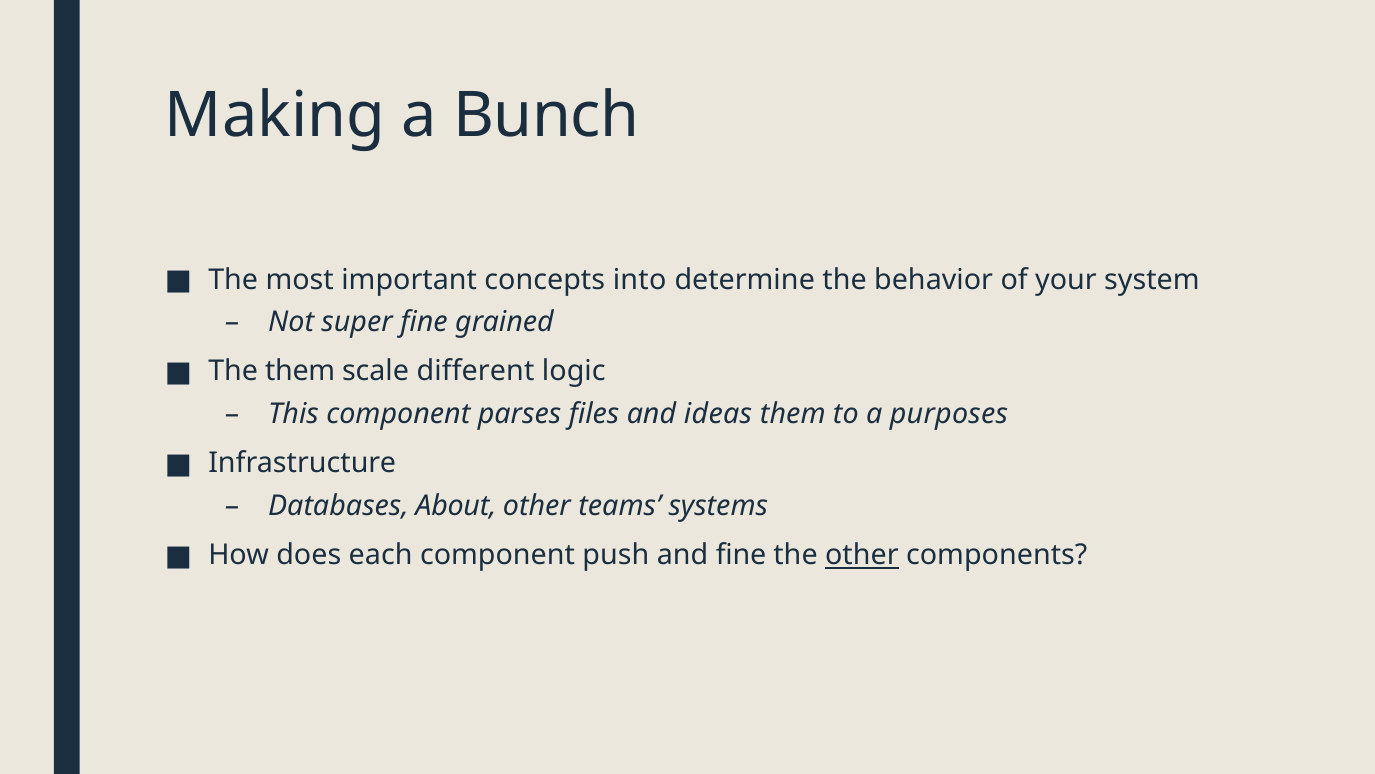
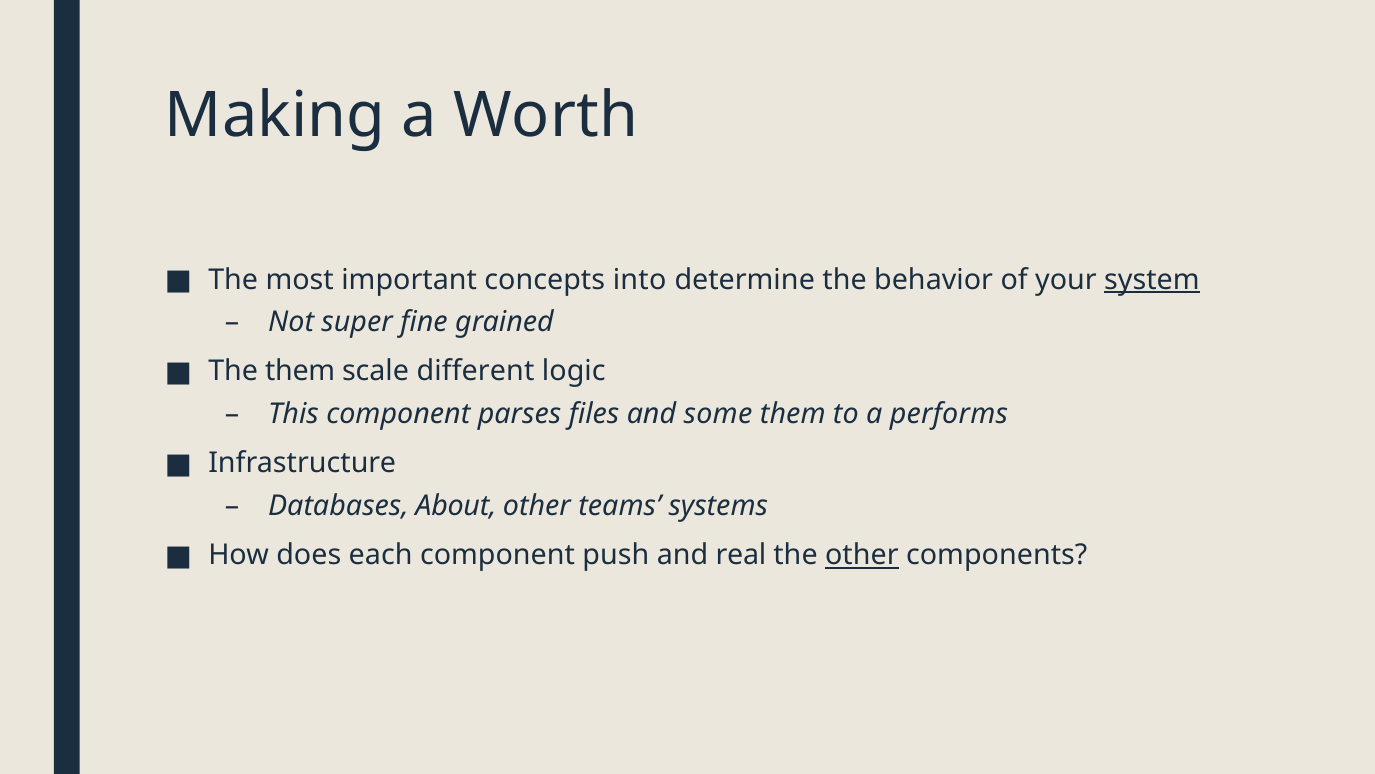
Bunch: Bunch -> Worth
system underline: none -> present
ideas: ideas -> some
purposes: purposes -> performs
and fine: fine -> real
